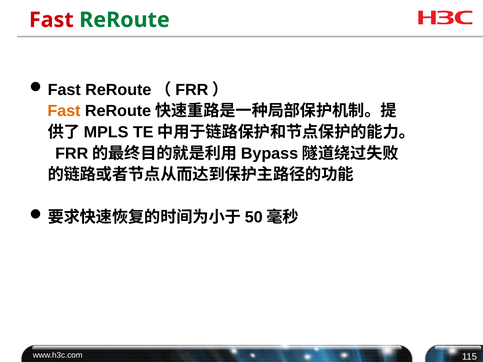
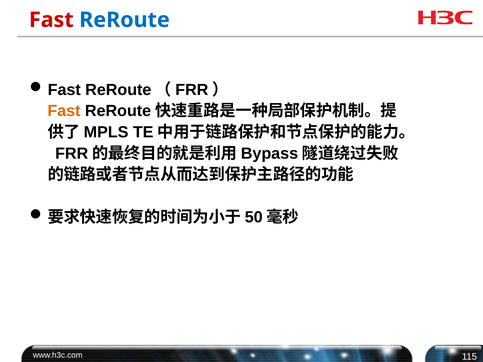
ReRoute colour: green -> blue
